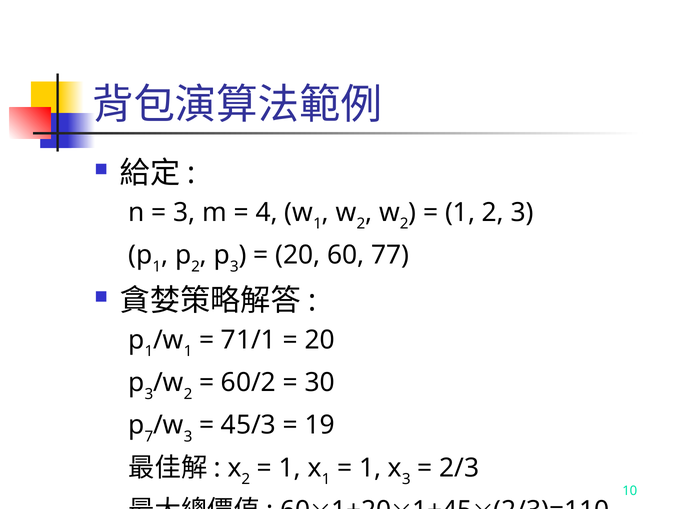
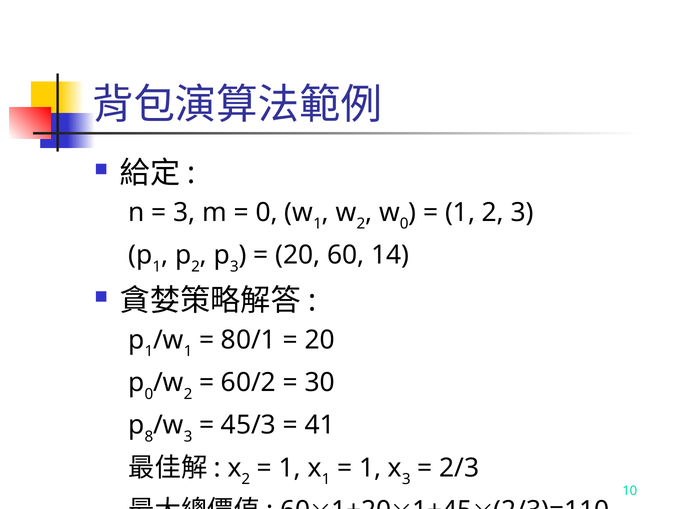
4 at (267, 212): 4 -> 0
2 at (404, 224): 2 -> 0
77: 77 -> 14
71/1: 71/1 -> 80/1
3 at (149, 394): 3 -> 0
7: 7 -> 8
19: 19 -> 41
